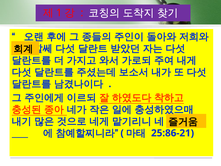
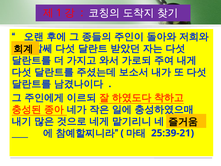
25:86-21: 25:86-21 -> 25:39-21
